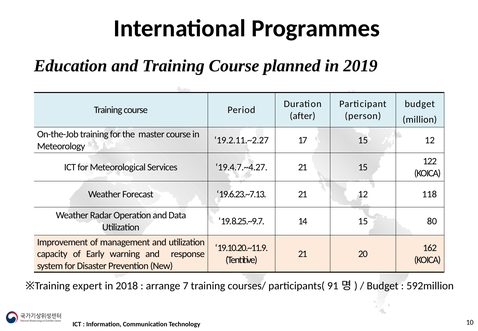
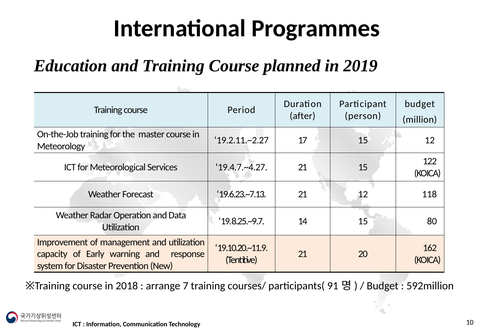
expert at (87, 286): expert -> course
